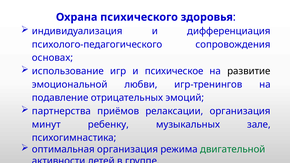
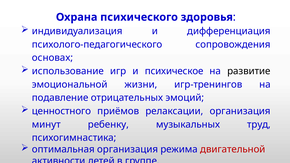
любви: любви -> жизни
партнерства: партнерства -> ценностного
зале: зале -> труд
двигательной colour: green -> red
